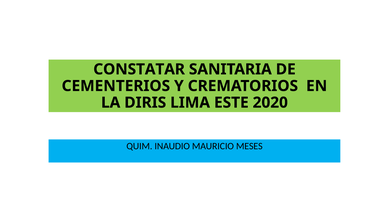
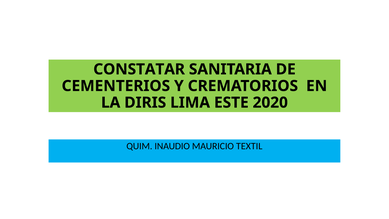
MESES: MESES -> TEXTIL
